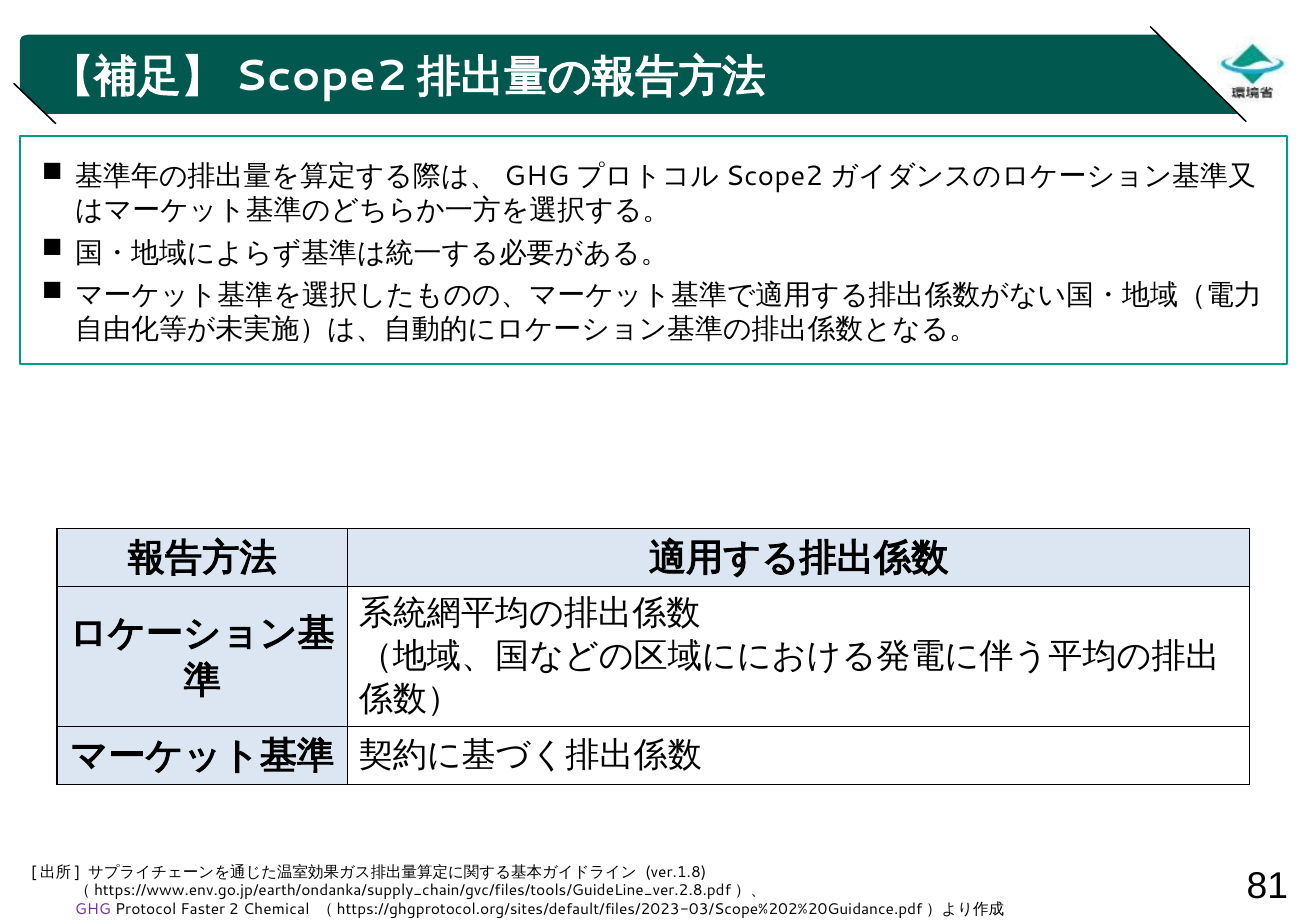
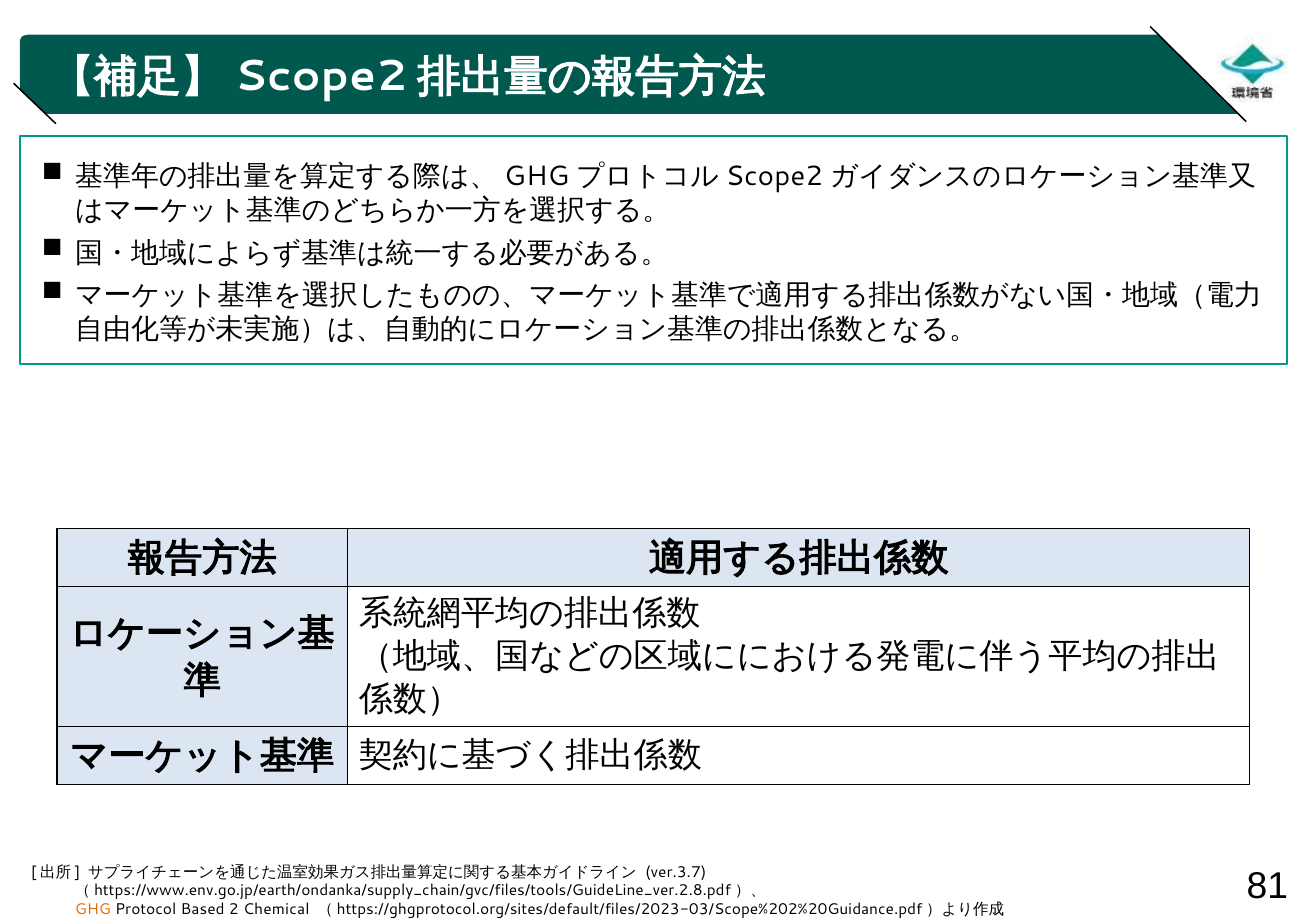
ver.1.8: ver.1.8 -> ver.3.7
GHG colour: purple -> orange
Faster: Faster -> Based
